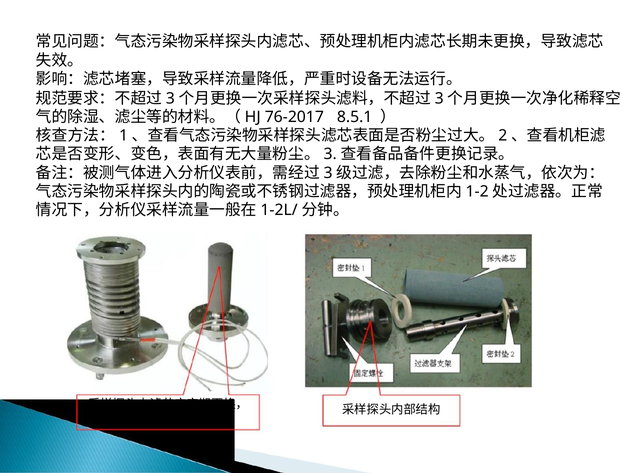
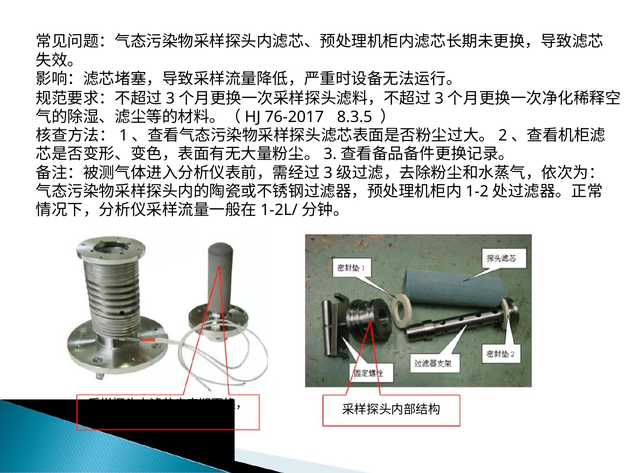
8.5.1: 8.5.1 -> 8.3.5
